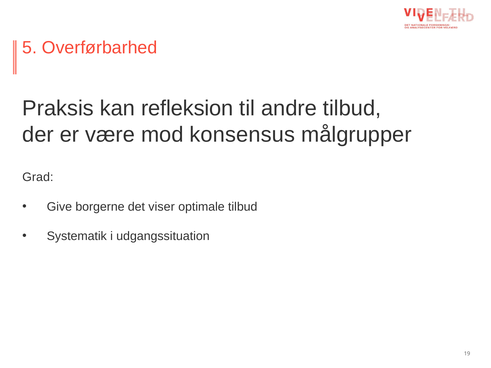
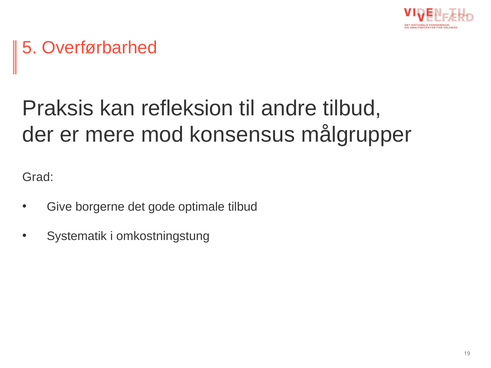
være: være -> mere
viser: viser -> gode
udgangssituation: udgangssituation -> omkostningstung
